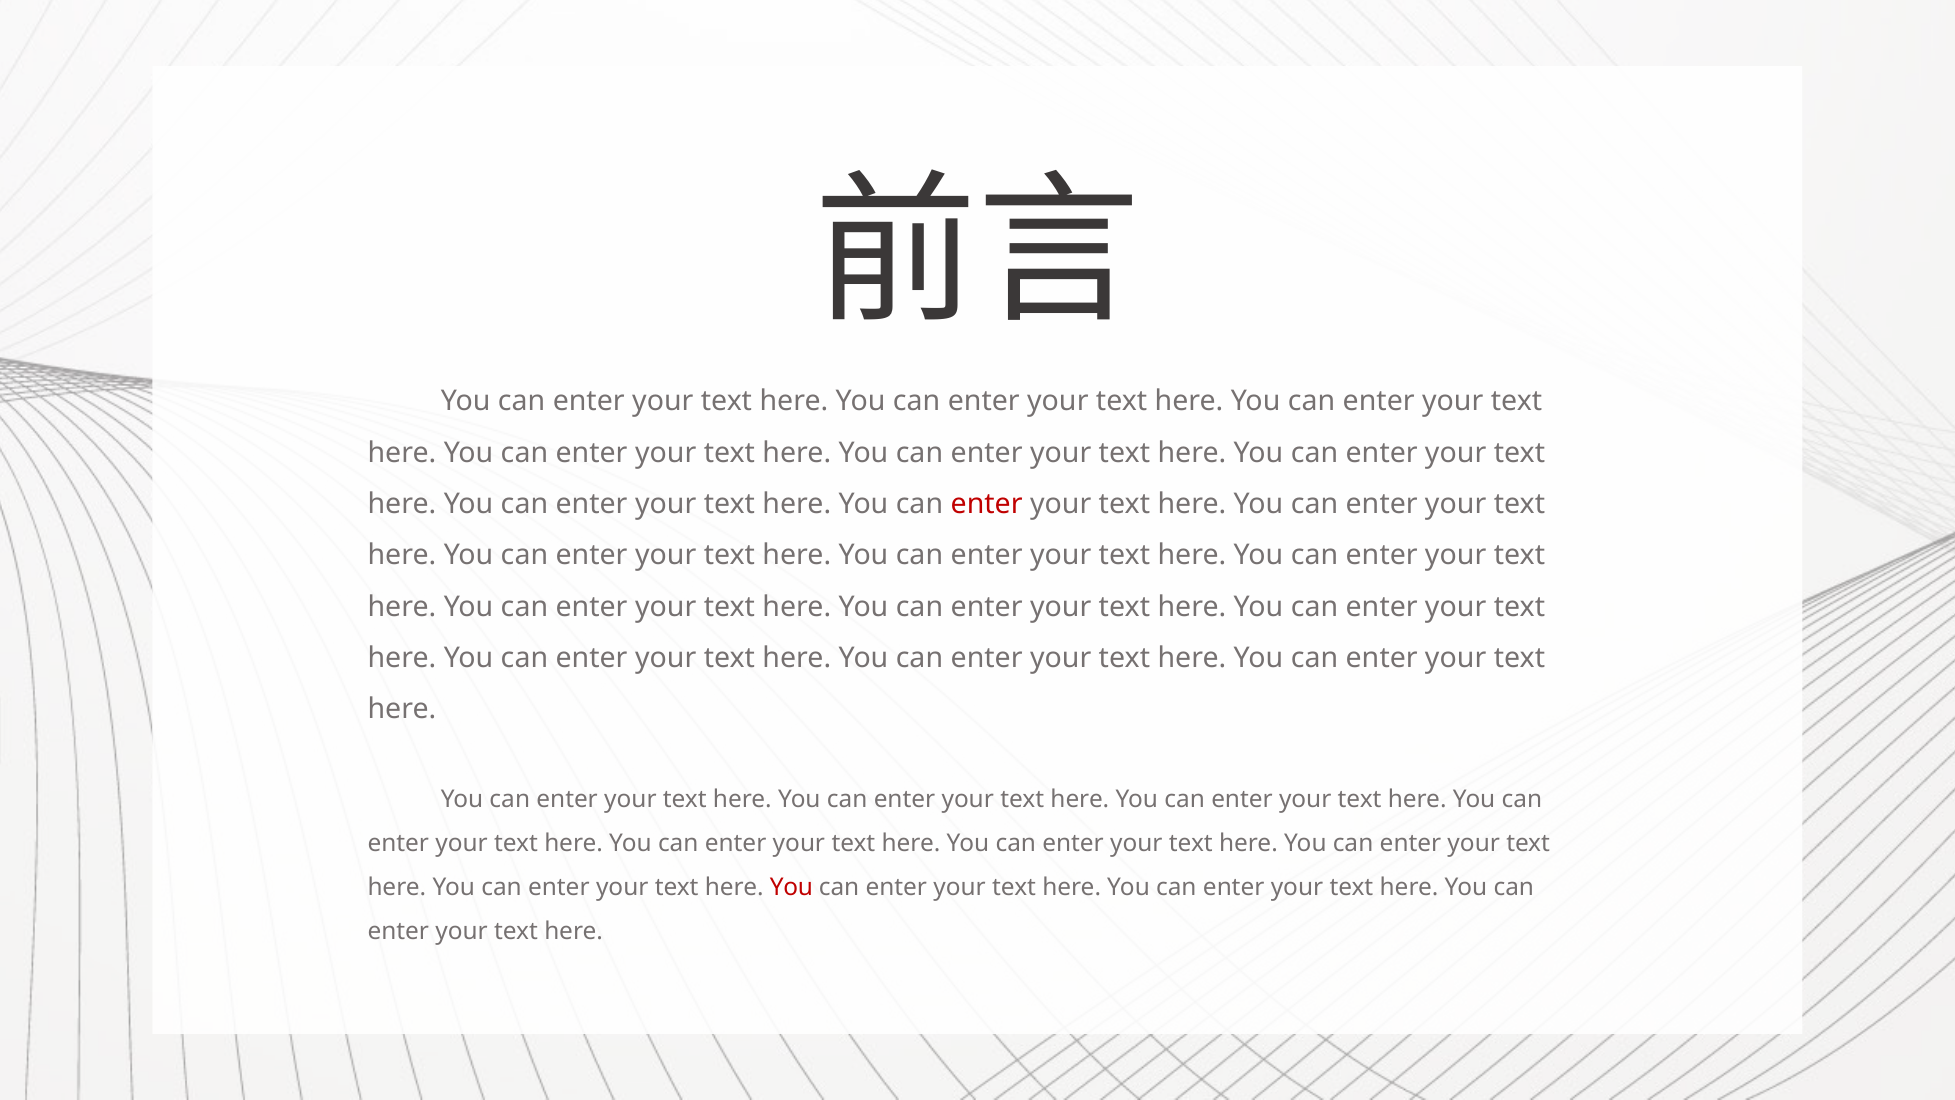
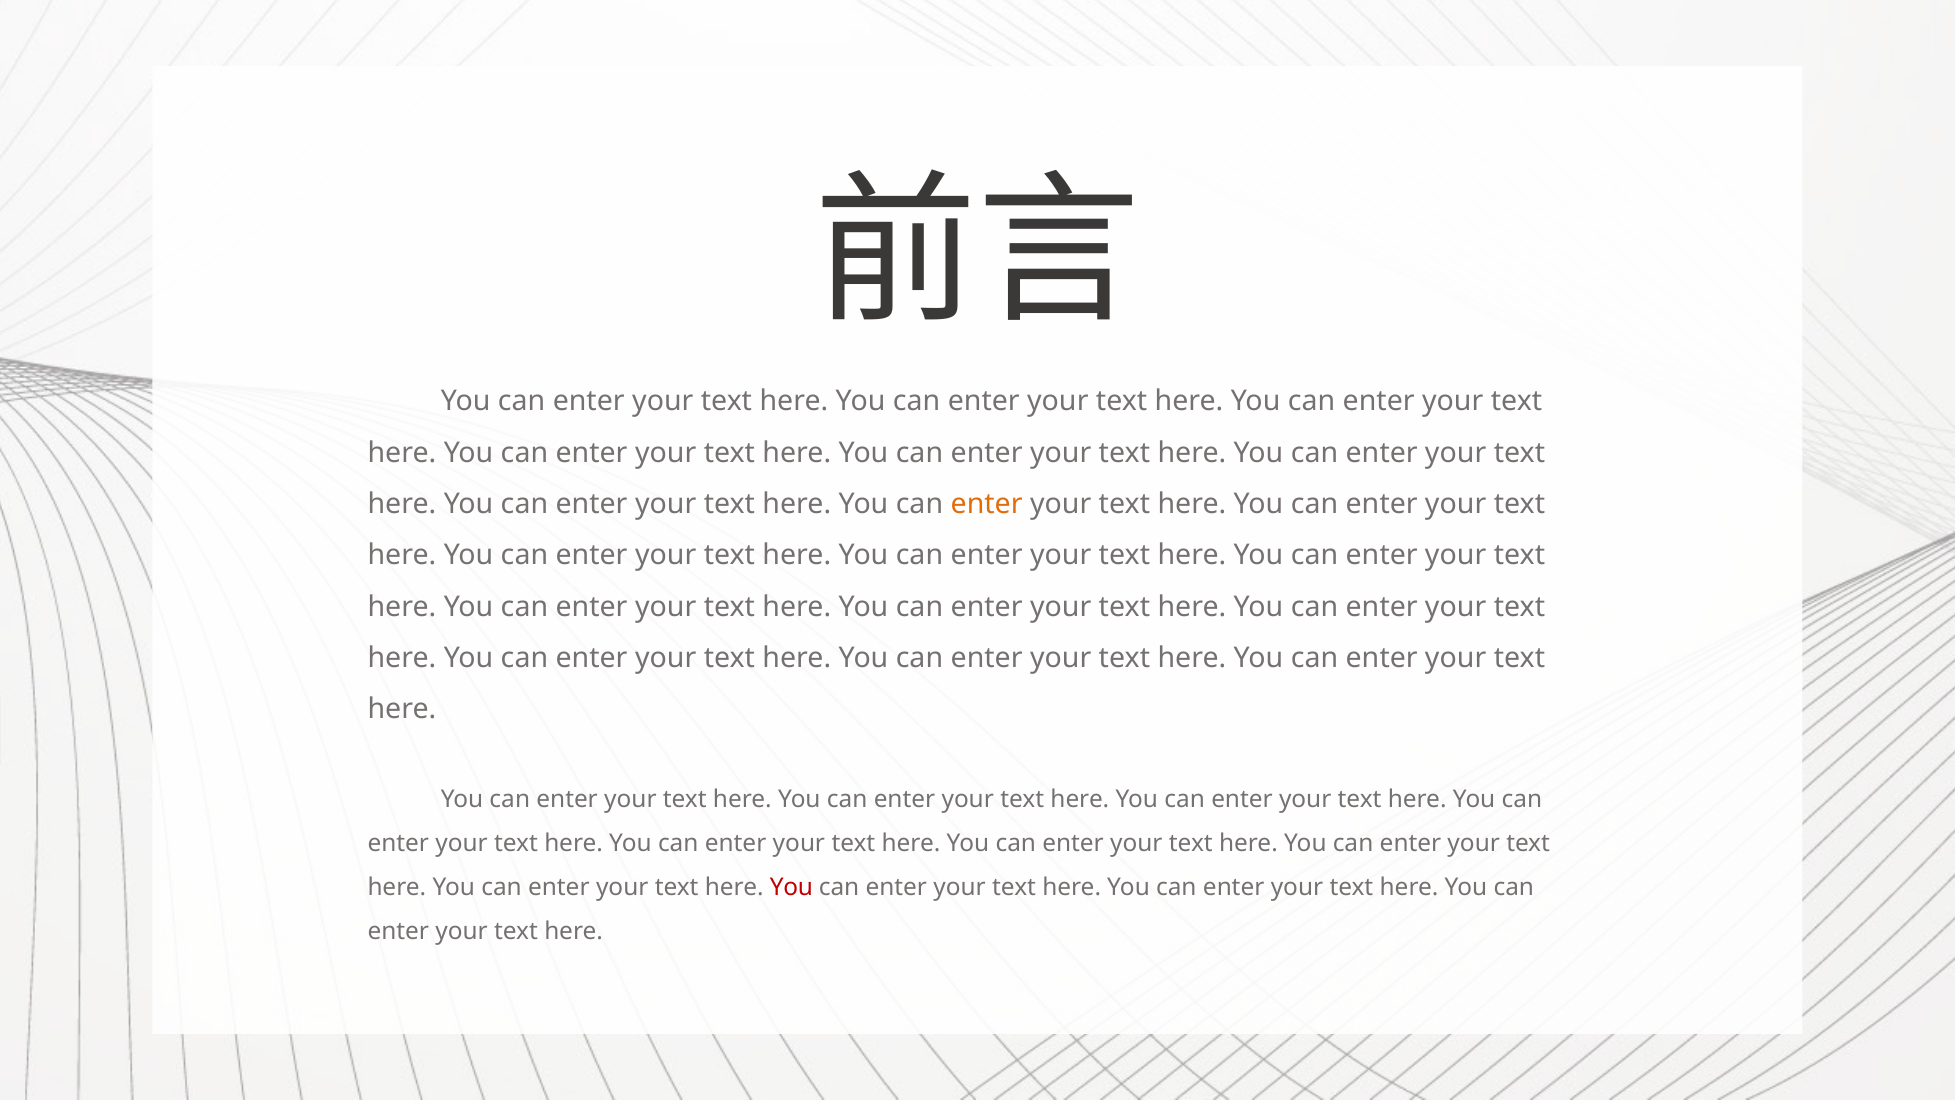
enter at (987, 504) colour: red -> orange
